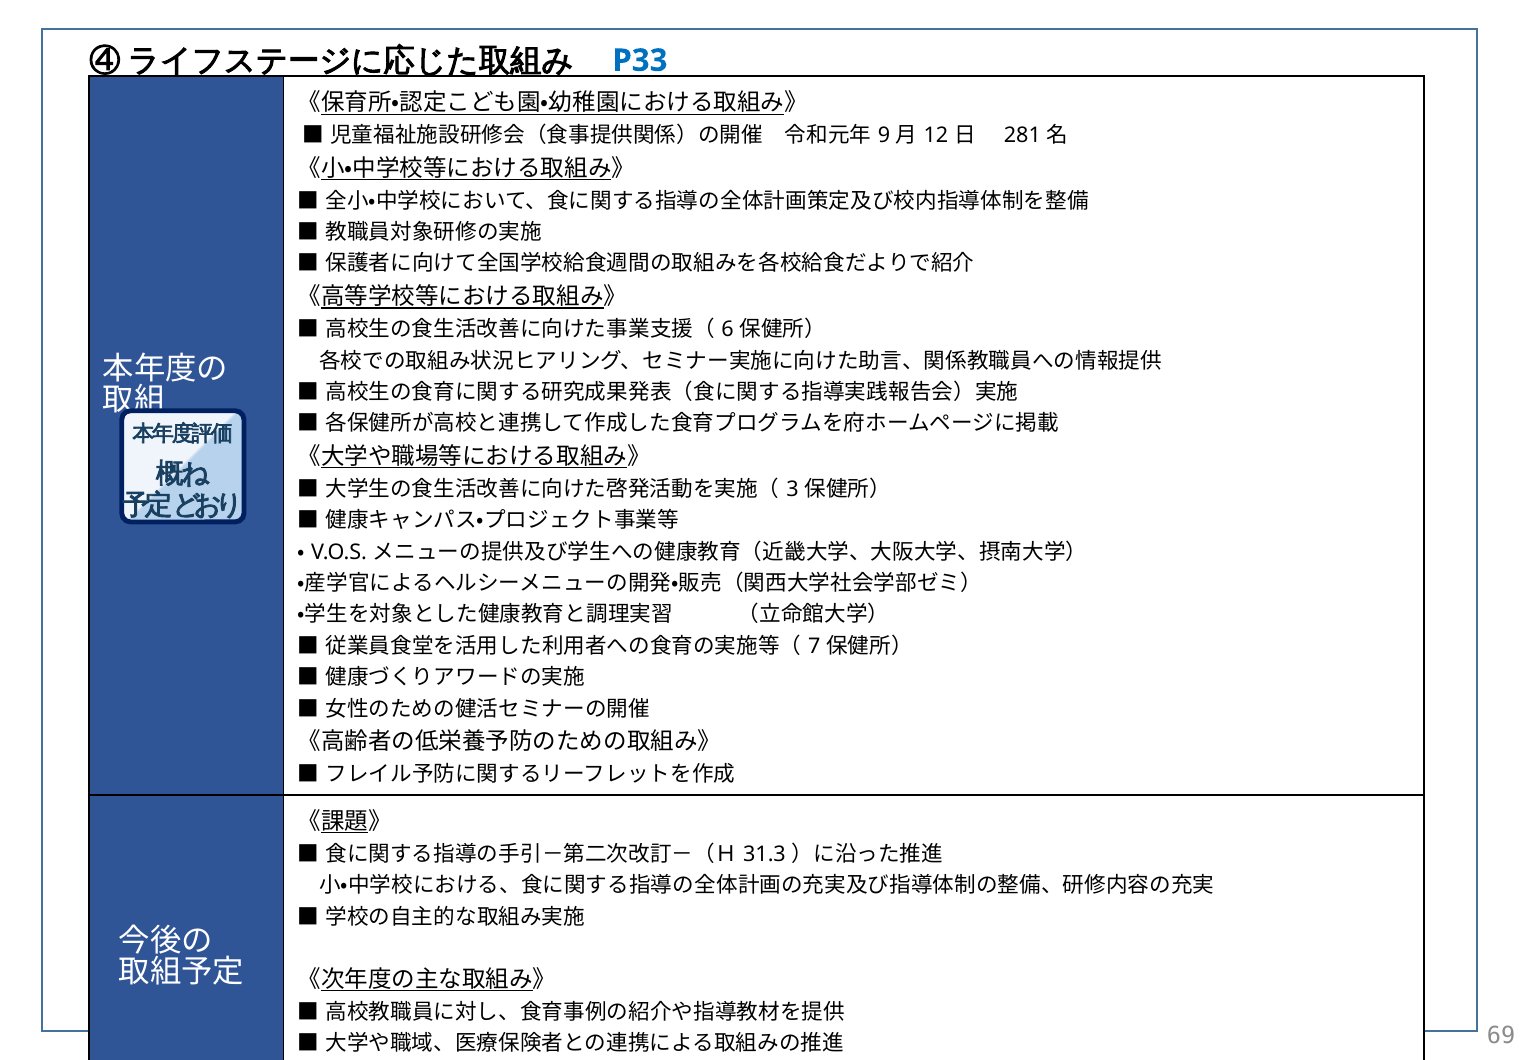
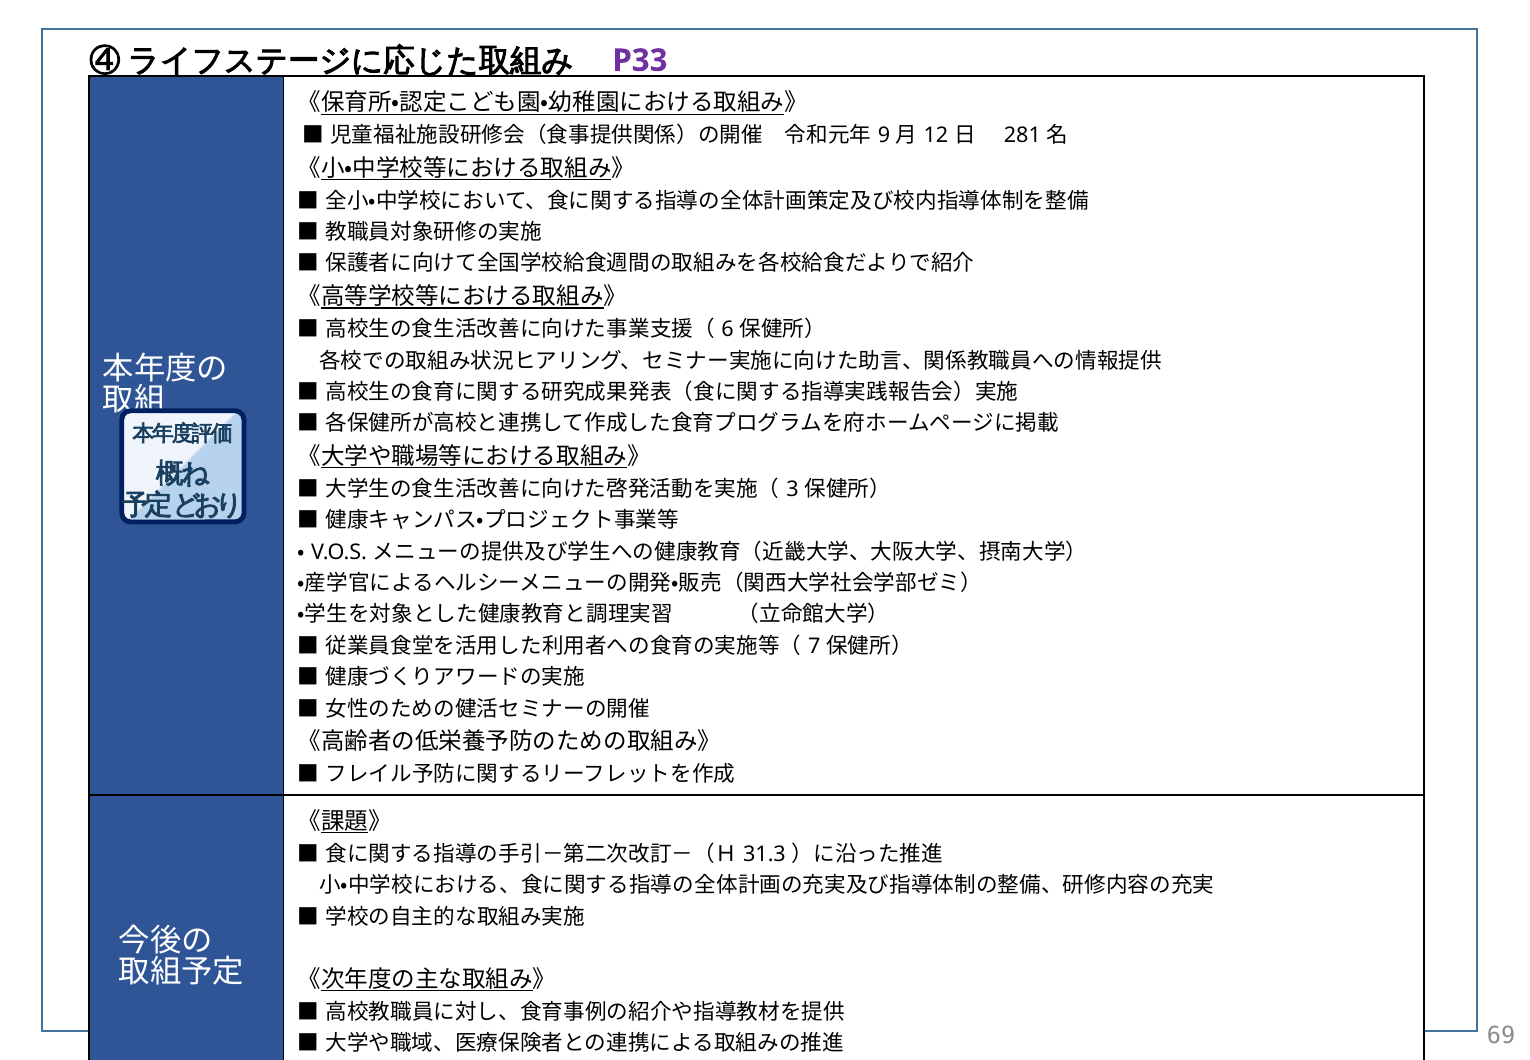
P33 colour: blue -> purple
